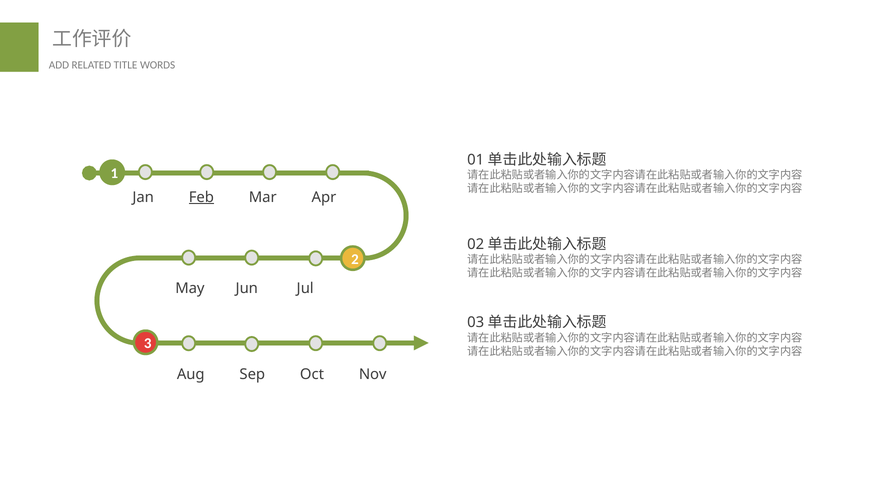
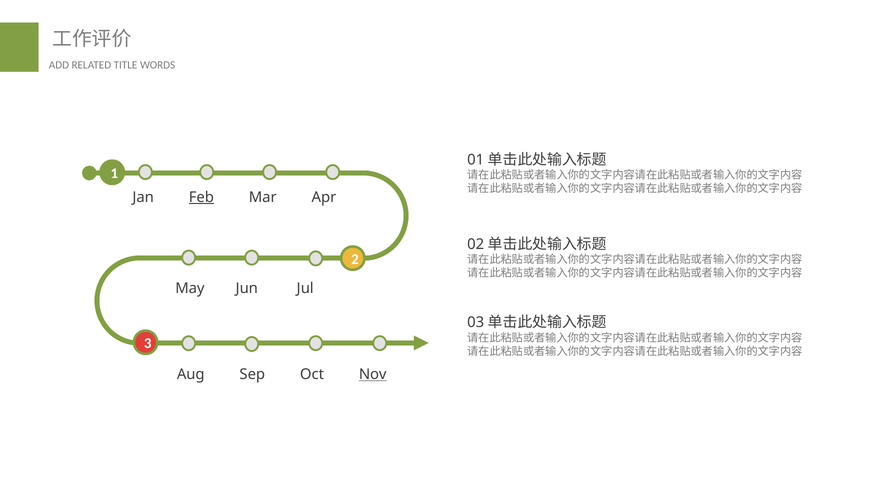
Nov underline: none -> present
